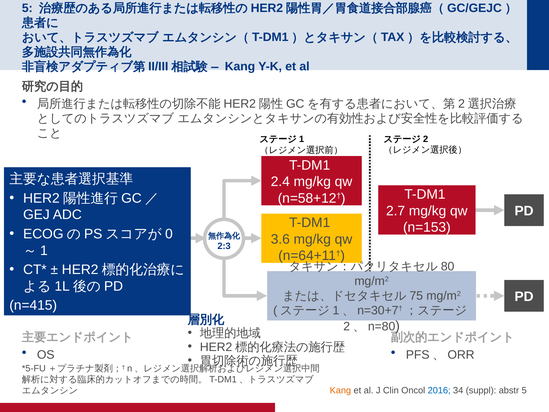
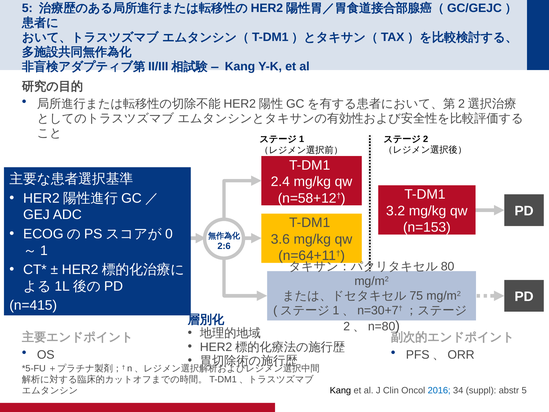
2.7: 2.7 -> 3.2
2:3: 2:3 -> 2:6
Kang at (340, 390) colour: orange -> black
